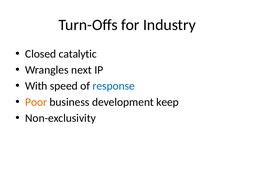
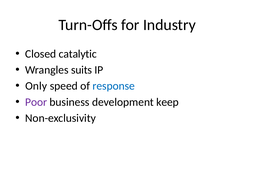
next: next -> suits
With: With -> Only
Poor colour: orange -> purple
